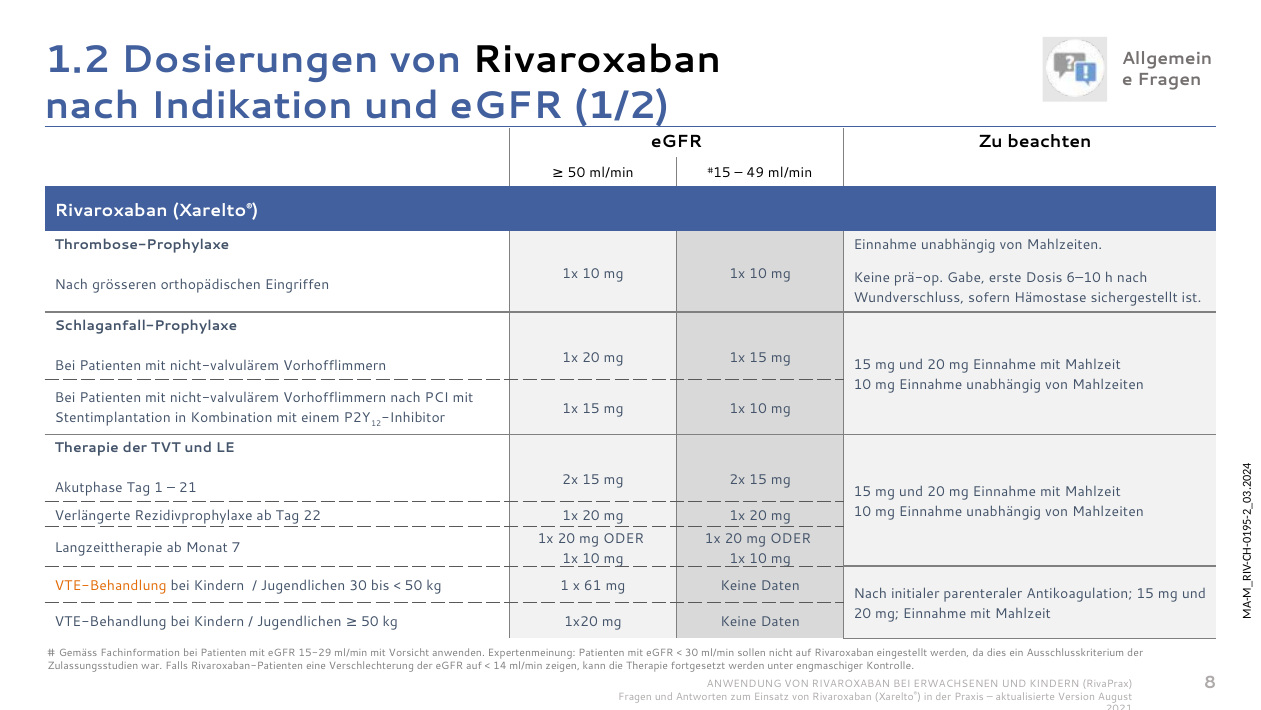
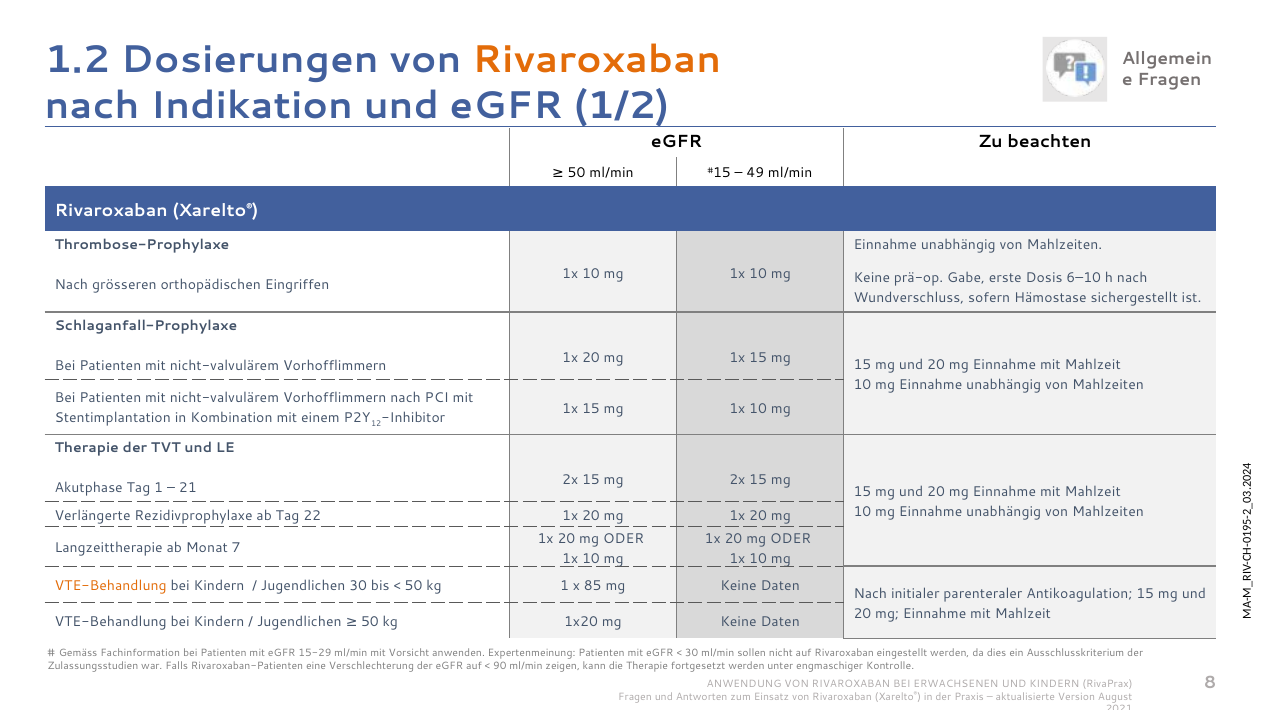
Rivaroxaban at (597, 59) colour: black -> orange
61: 61 -> 85
14: 14 -> 90
